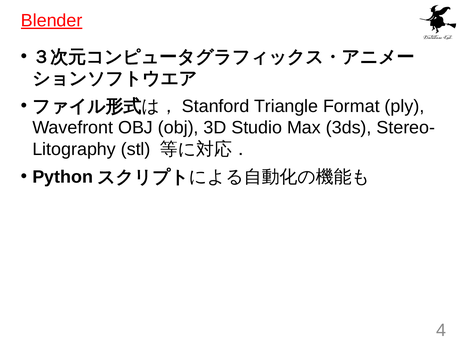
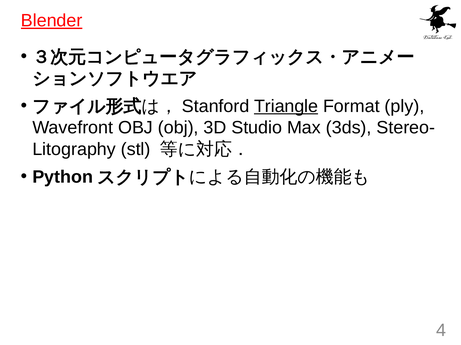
Triangle underline: none -> present
